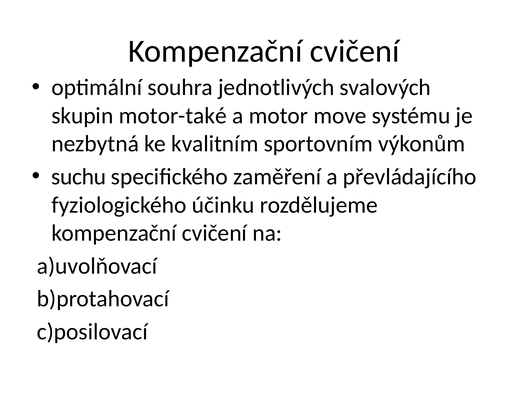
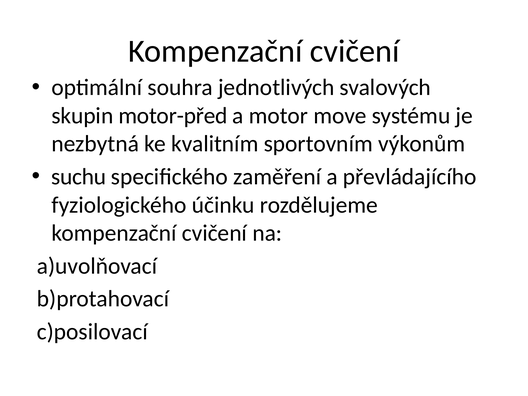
motor-také: motor-také -> motor-před
